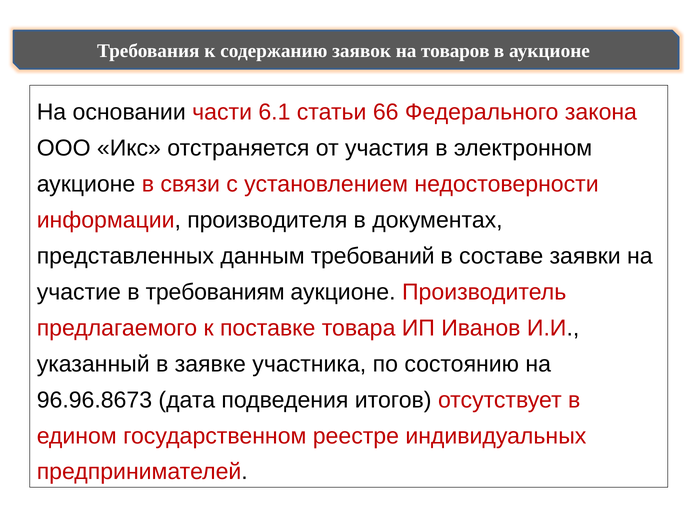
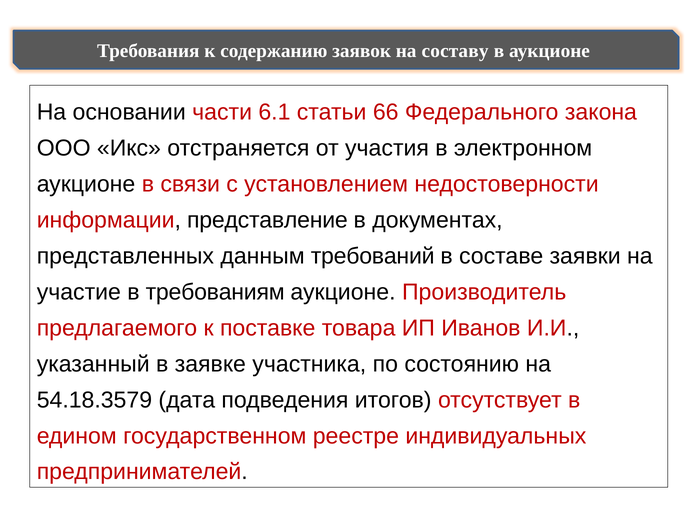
товаров: товаров -> составу
производителя: производителя -> представление
96.96.8673: 96.96.8673 -> 54.18.3579
